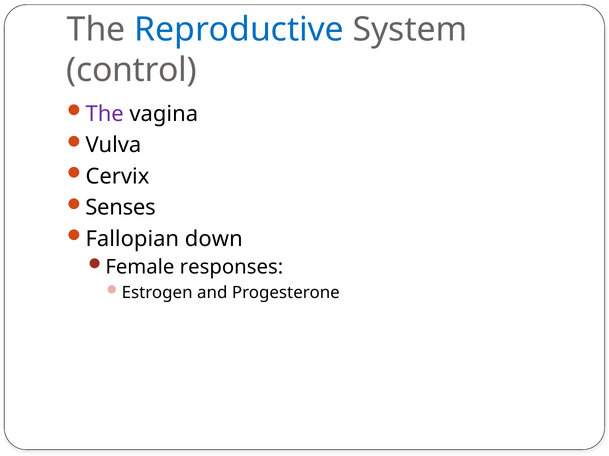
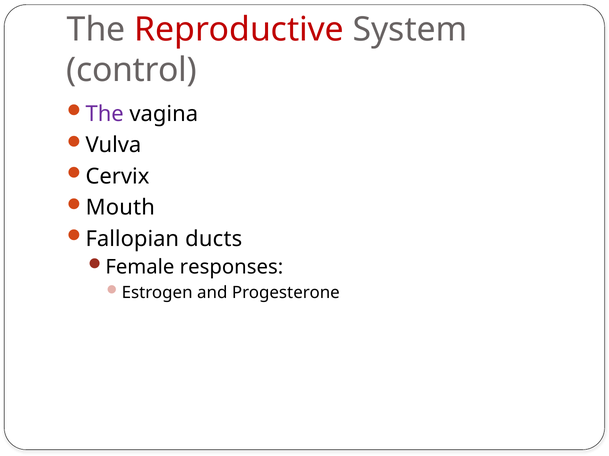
Reproductive colour: blue -> red
Senses: Senses -> Mouth
down: down -> ducts
